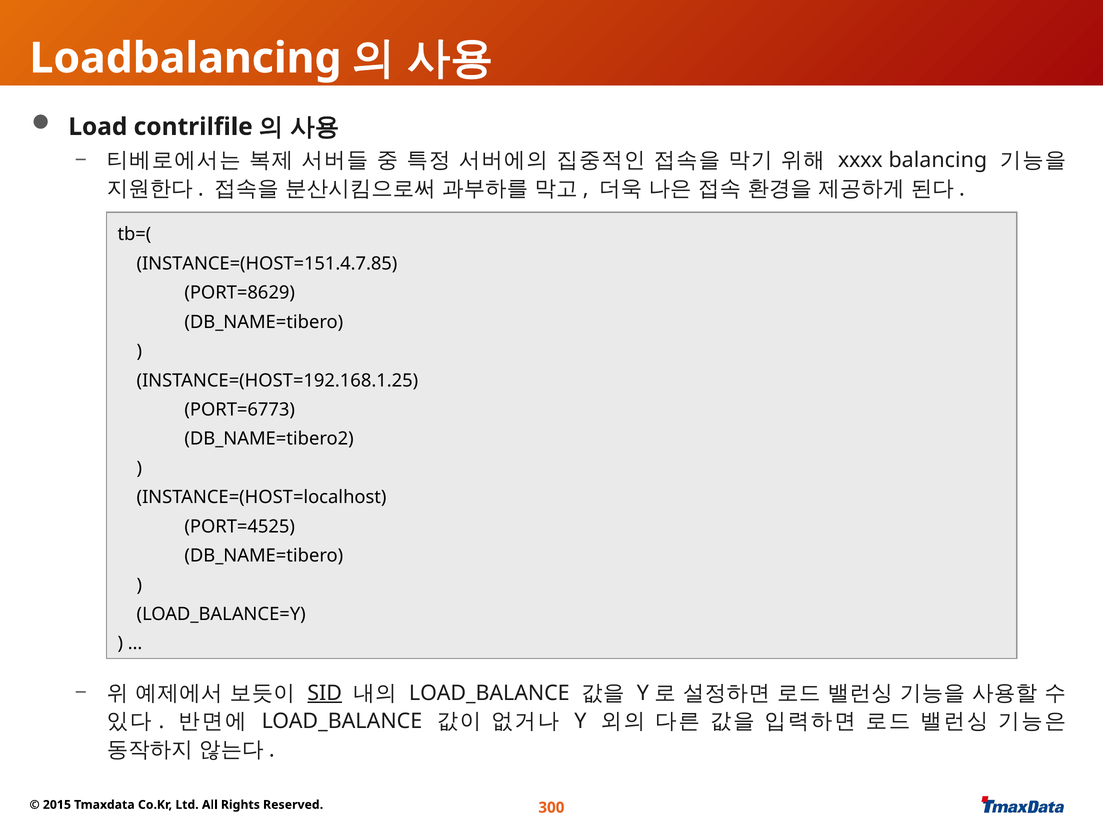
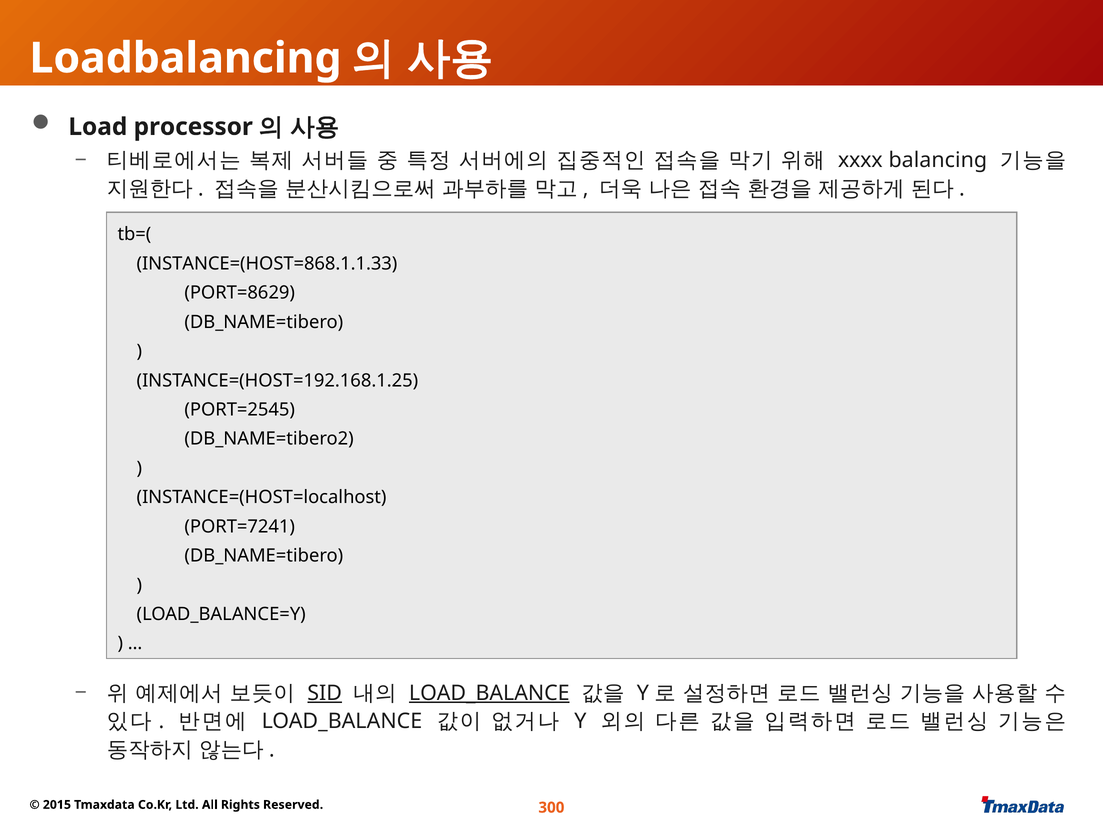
contrilfile: contrilfile -> processor
INSTANCE=(HOST=151.4.7.85: INSTANCE=(HOST=151.4.7.85 -> INSTANCE=(HOST=868.1.1.33
PORT=6773: PORT=6773 -> PORT=2545
PORT=4525: PORT=4525 -> PORT=7241
LOAD_BALANCE at (489, 693) underline: none -> present
